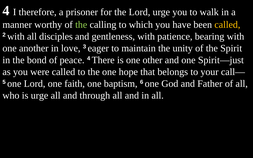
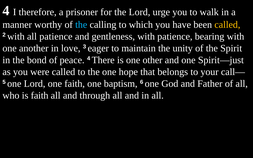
the at (81, 25) colour: light green -> light blue
all disciples: disciples -> patience
is urge: urge -> faith
